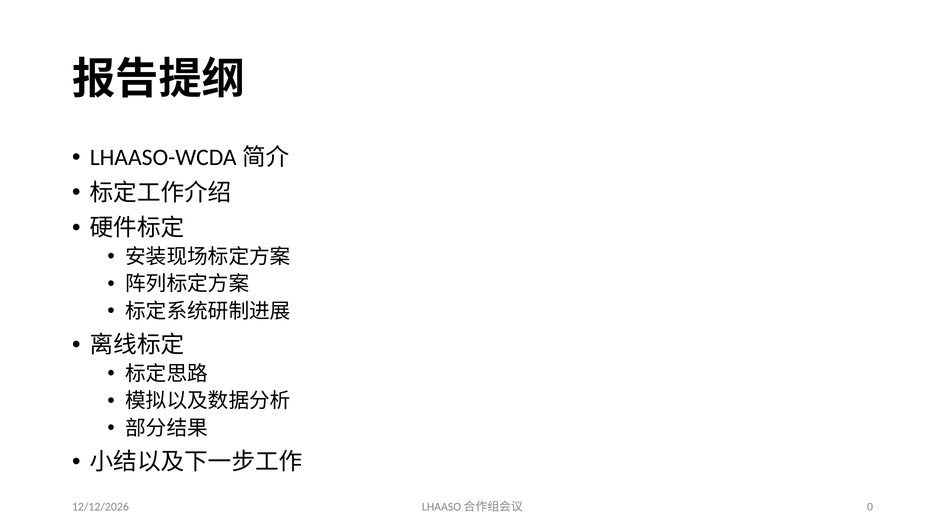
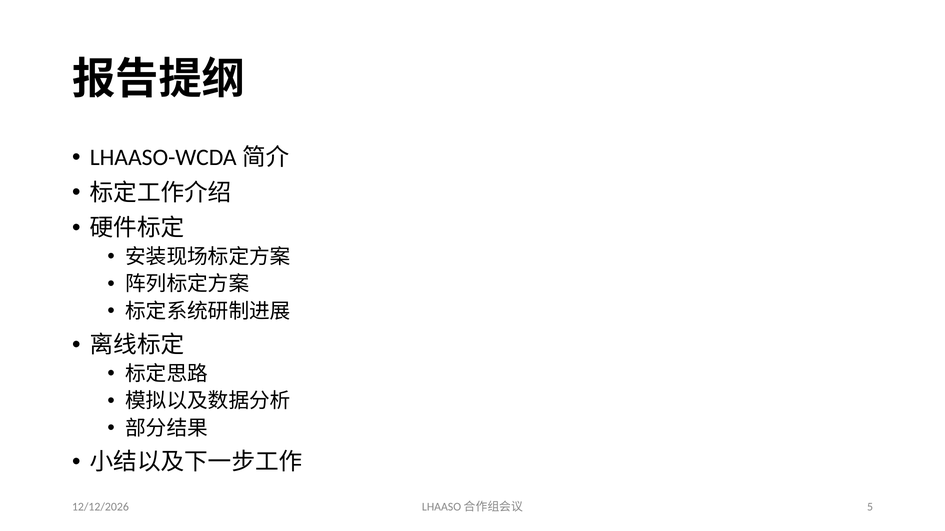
0: 0 -> 5
